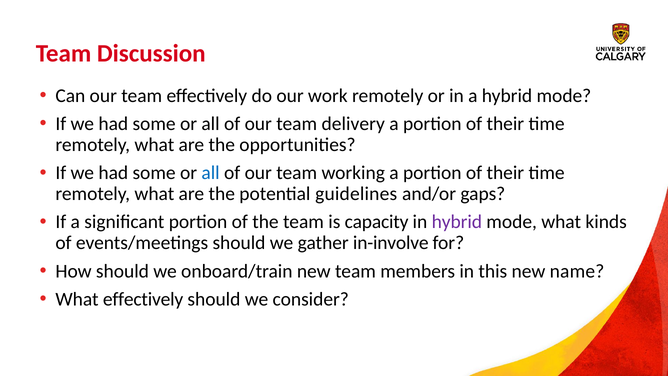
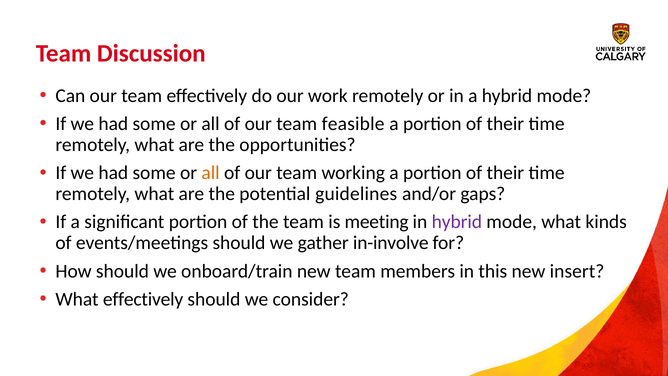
delivery: delivery -> feasible
all at (211, 173) colour: blue -> orange
capacity: capacity -> meeting
name: name -> insert
